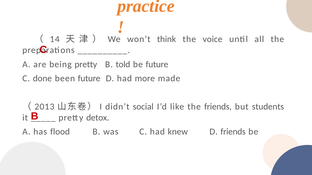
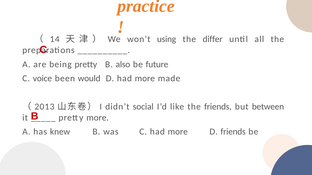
think: think -> using
voice: voice -> differ
told: told -> also
done: done -> voice
been future: future -> would
students: students -> between
pretty detox: detox -> more
flood: flood -> knew
C had knew: knew -> more
